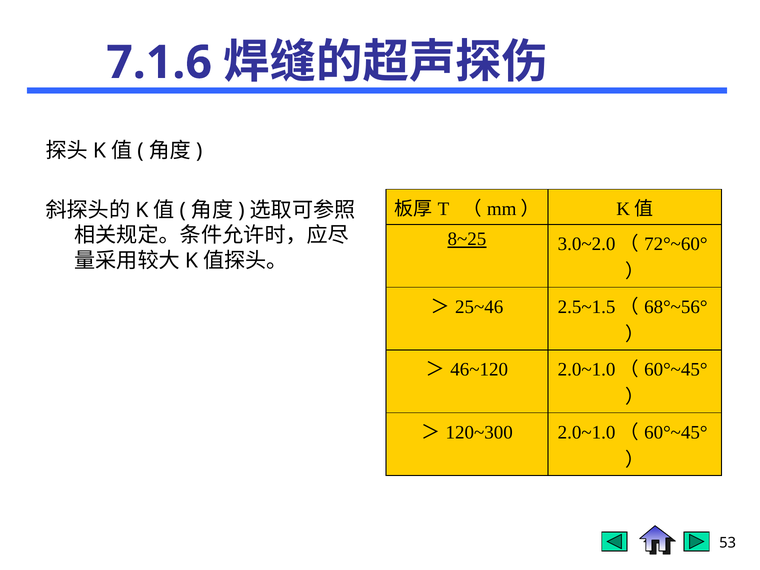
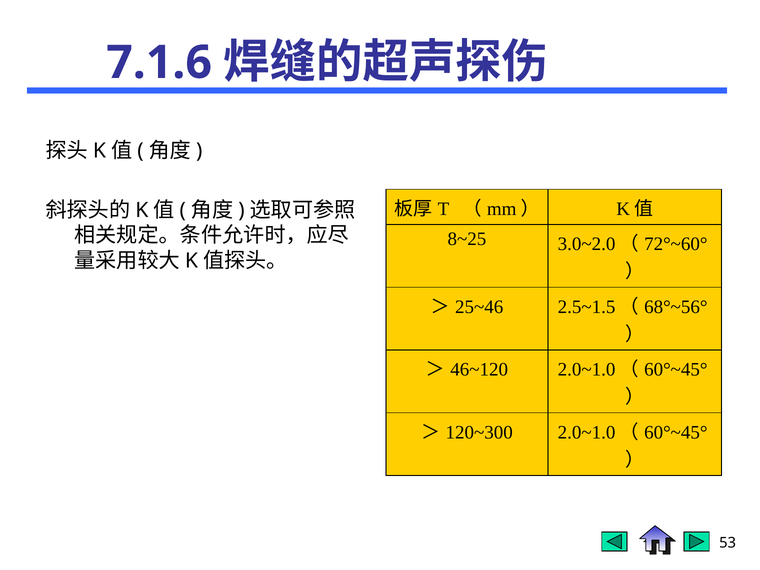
8~25 underline: present -> none
